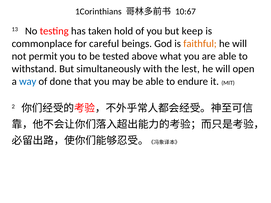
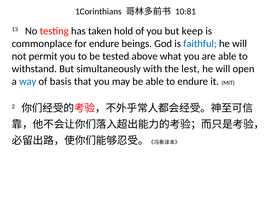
10:67: 10:67 -> 10:81
for careful: careful -> endure
faithful colour: orange -> blue
done: done -> basis
